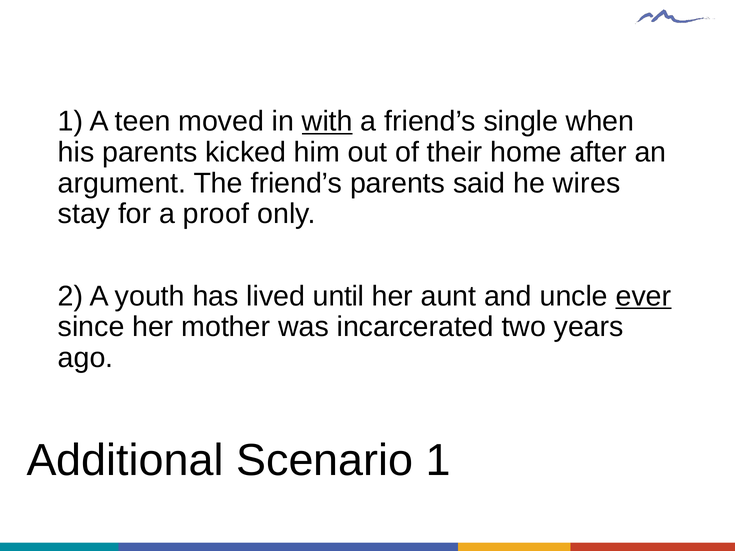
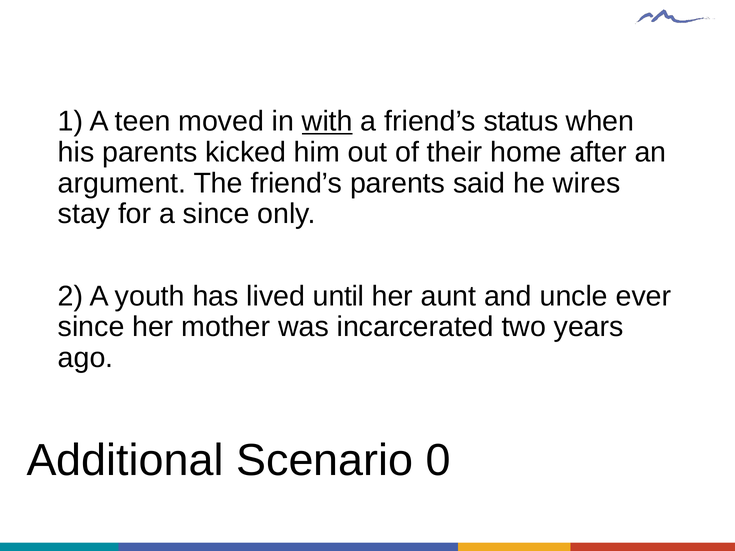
single: single -> status
a proof: proof -> since
ever underline: present -> none
Scenario 1: 1 -> 0
